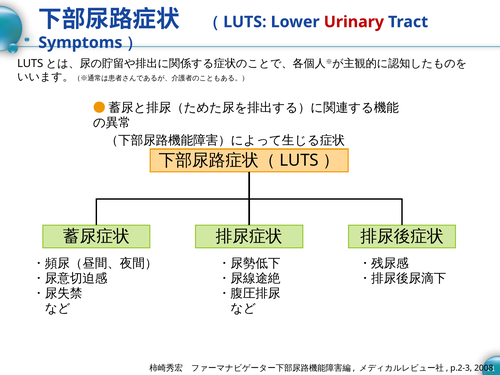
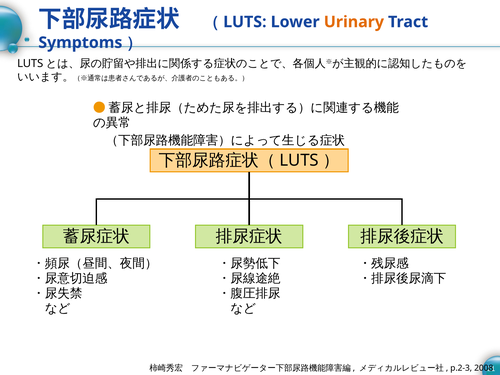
Urinary colour: red -> orange
